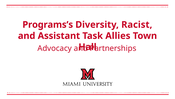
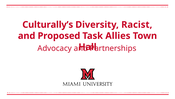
Programs’s: Programs’s -> Culturally’s
Assistant: Assistant -> Proposed
